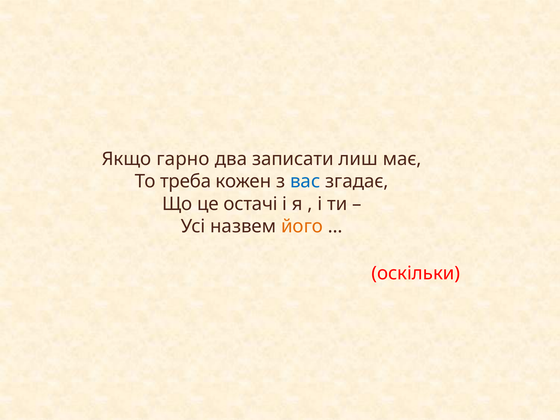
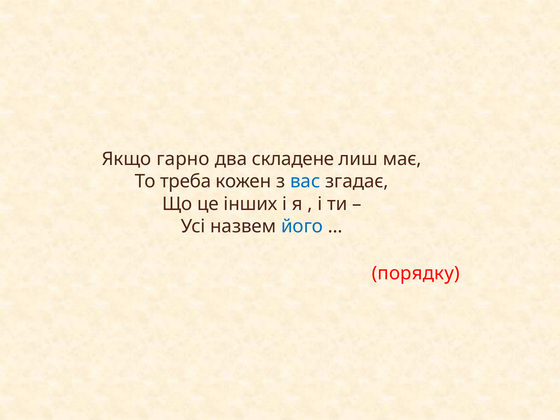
записати: записати -> складене
остачі: остачі -> інших
його colour: orange -> blue
оскільки: оскільки -> порядку
